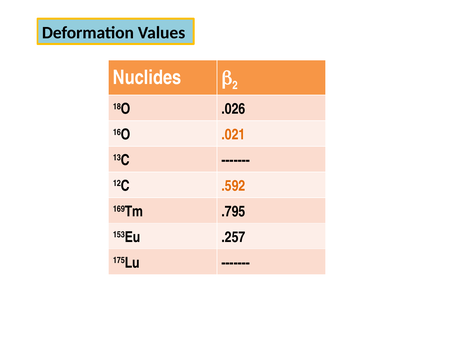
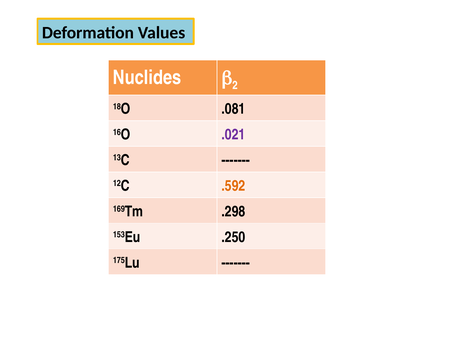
.026: .026 -> .081
.021 colour: orange -> purple
.795: .795 -> .298
.257: .257 -> .250
